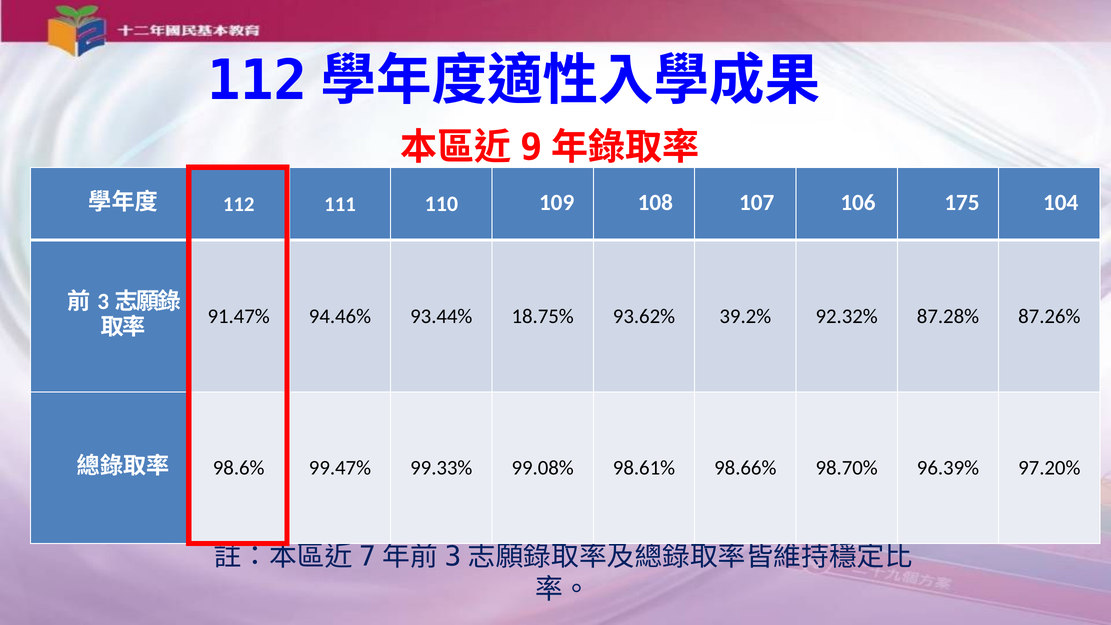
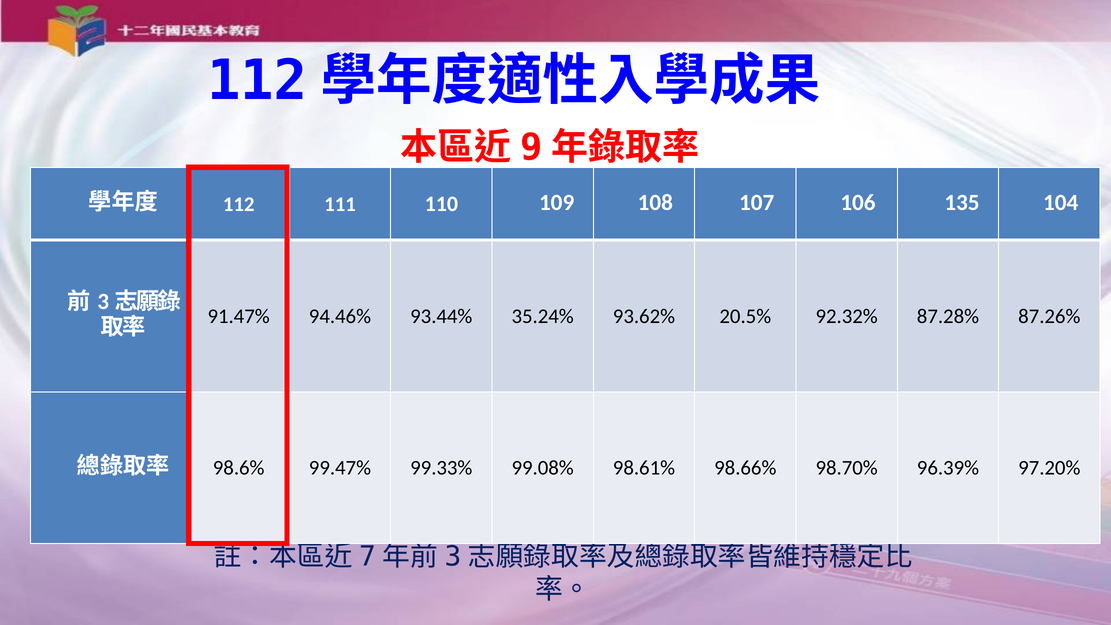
175: 175 -> 135
18.75%: 18.75% -> 35.24%
39.2%: 39.2% -> 20.5%
